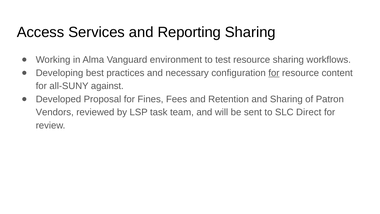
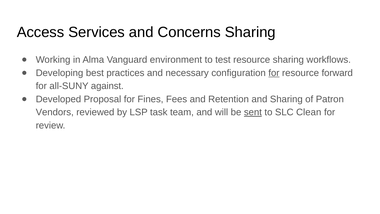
Reporting: Reporting -> Concerns
content: content -> forward
sent underline: none -> present
Direct: Direct -> Clean
